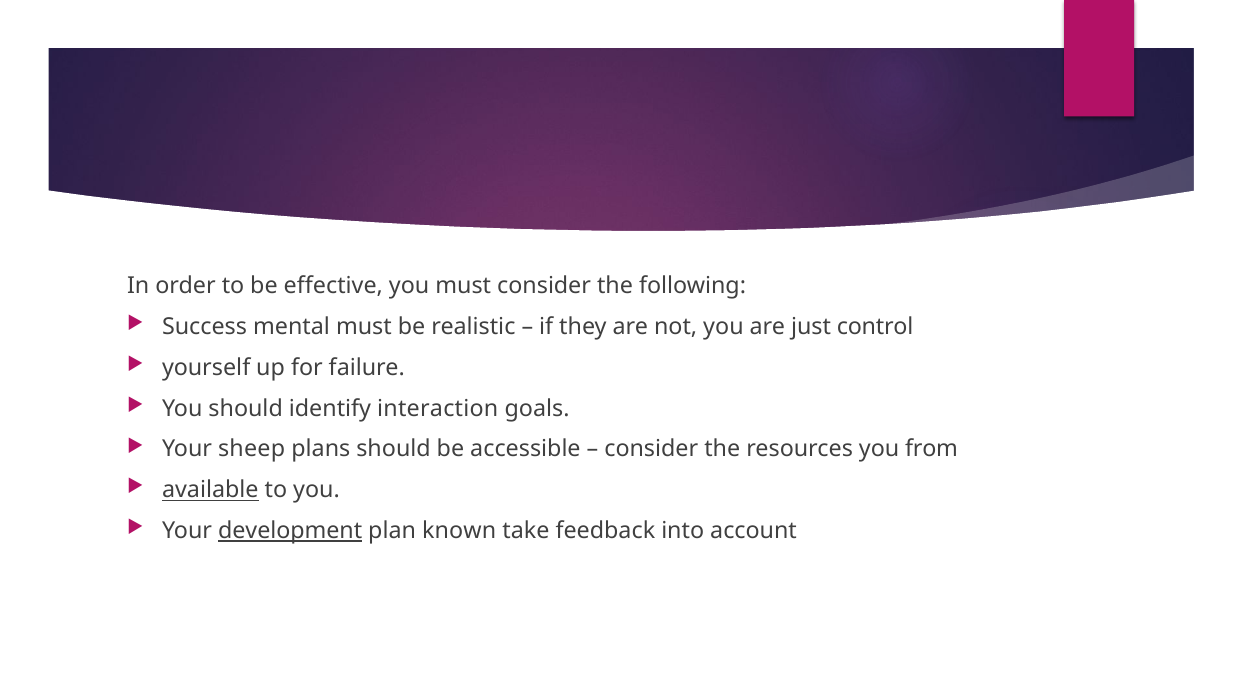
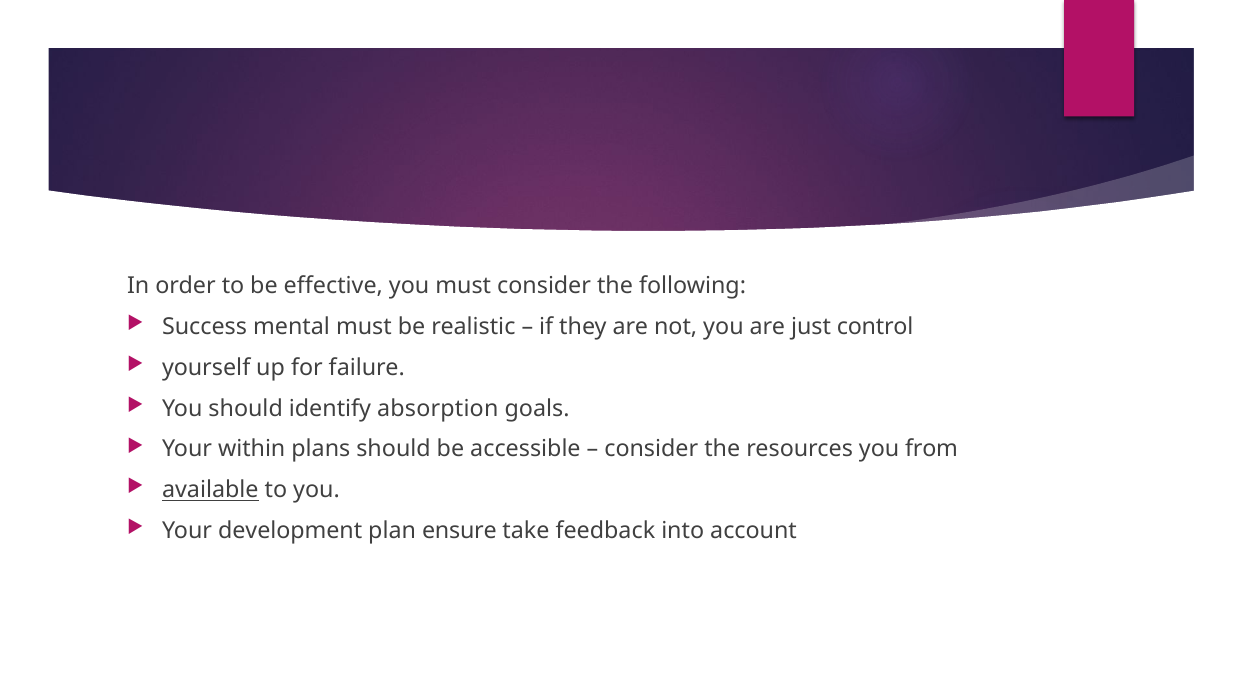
interaction: interaction -> absorption
sheep: sheep -> within
development underline: present -> none
known: known -> ensure
